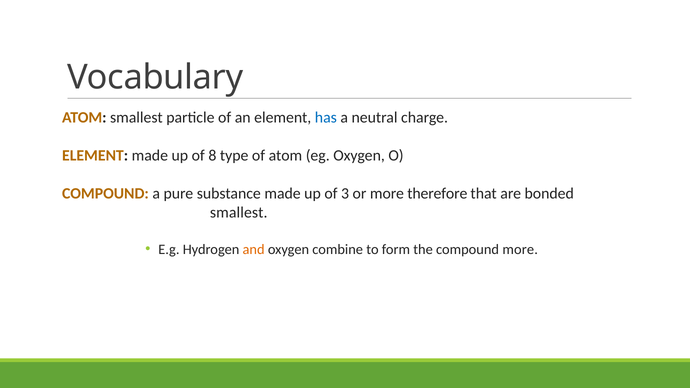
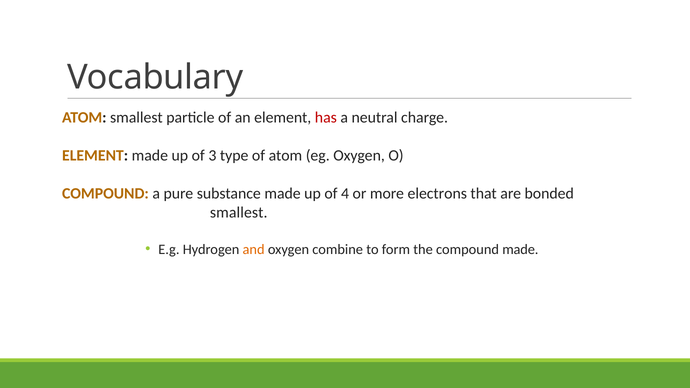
has colour: blue -> red
8: 8 -> 3
3: 3 -> 4
therefore: therefore -> electrons
compound more: more -> made
